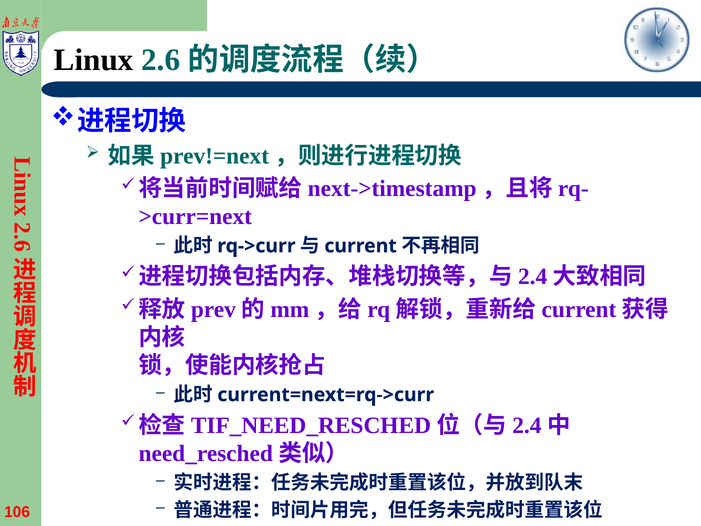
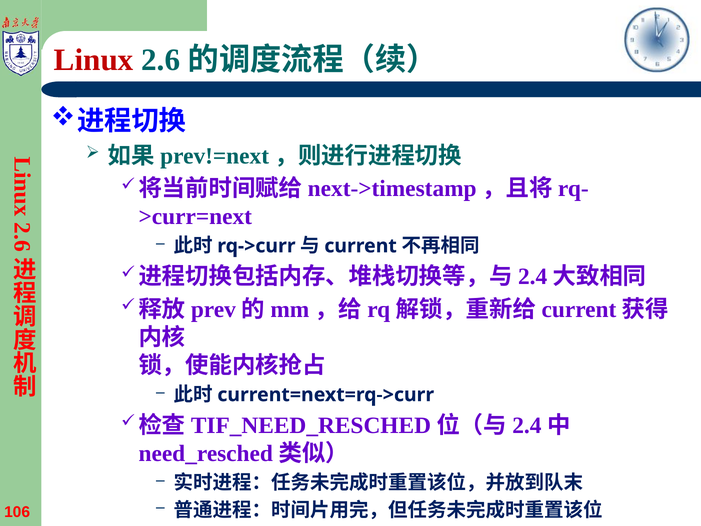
Linux colour: black -> red
